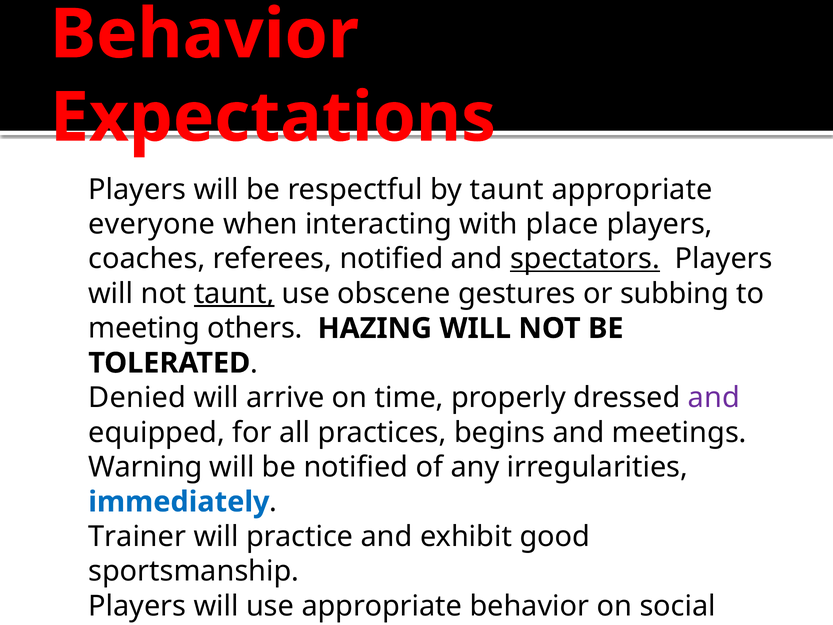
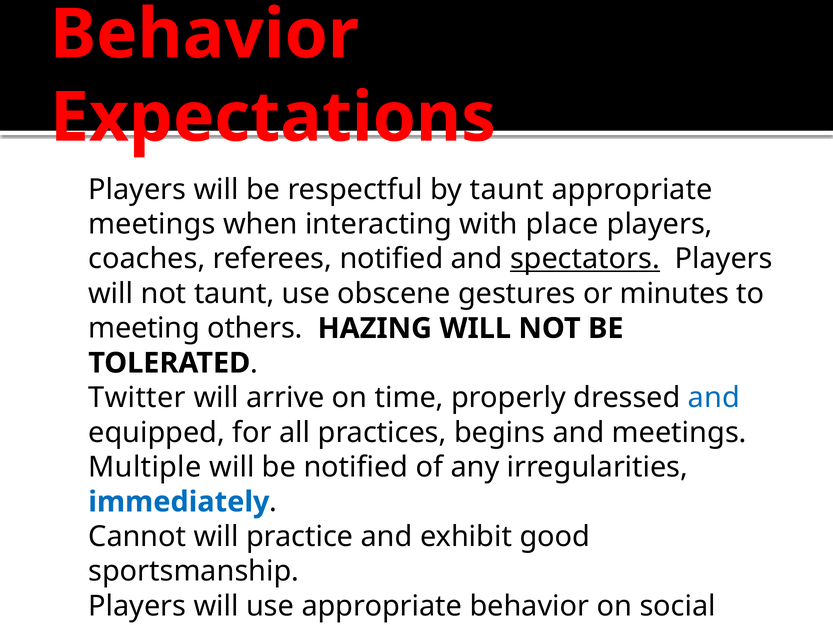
everyone at (152, 224): everyone -> meetings
taunt at (234, 294) underline: present -> none
subbing: subbing -> minutes
Denied: Denied -> Twitter
and at (714, 398) colour: purple -> blue
Warning: Warning -> Multiple
Trainer: Trainer -> Cannot
